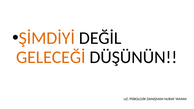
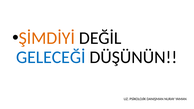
GELECEĞİ colour: orange -> blue
